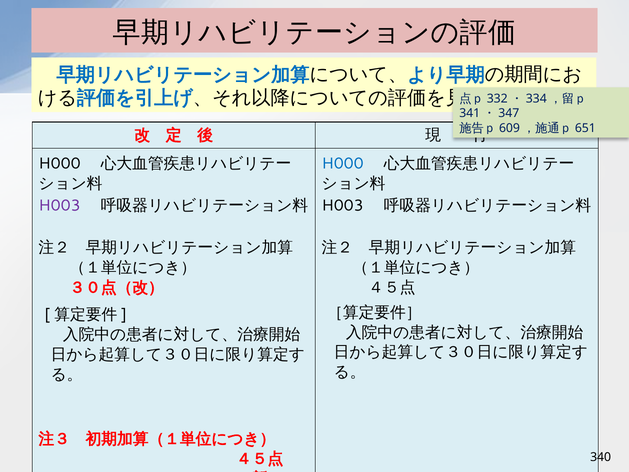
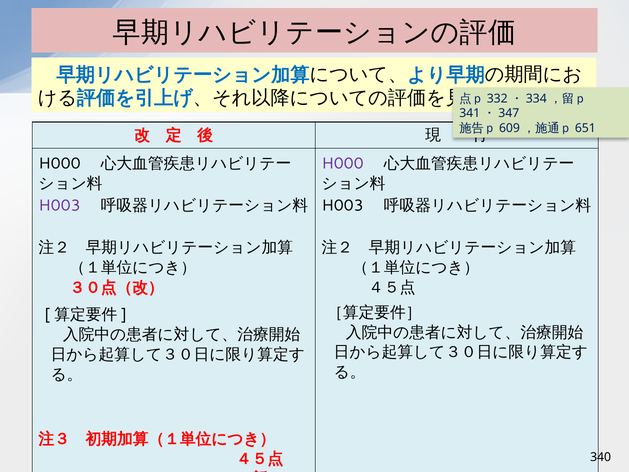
H000 at (343, 163) colour: blue -> purple
